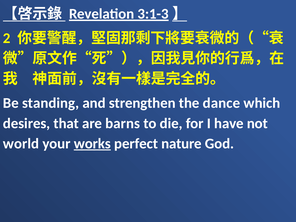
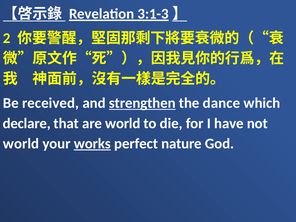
standing: standing -> received
strengthen underline: none -> present
desires: desires -> declare
are barns: barns -> world
